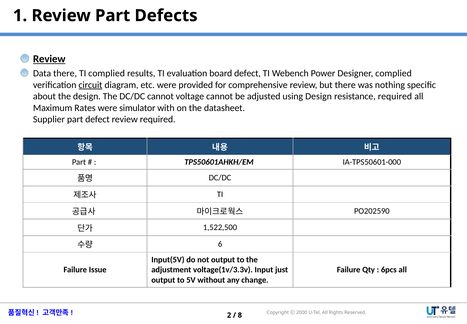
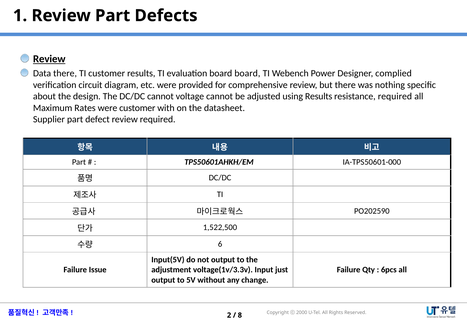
TI complied: complied -> customer
board defect: defect -> board
circuit underline: present -> none
using Design: Design -> Results
were simulator: simulator -> customer
